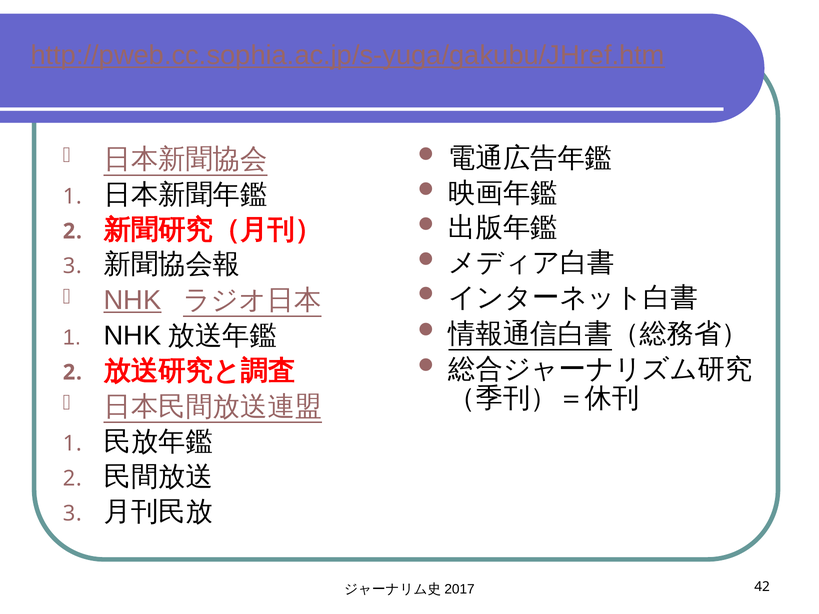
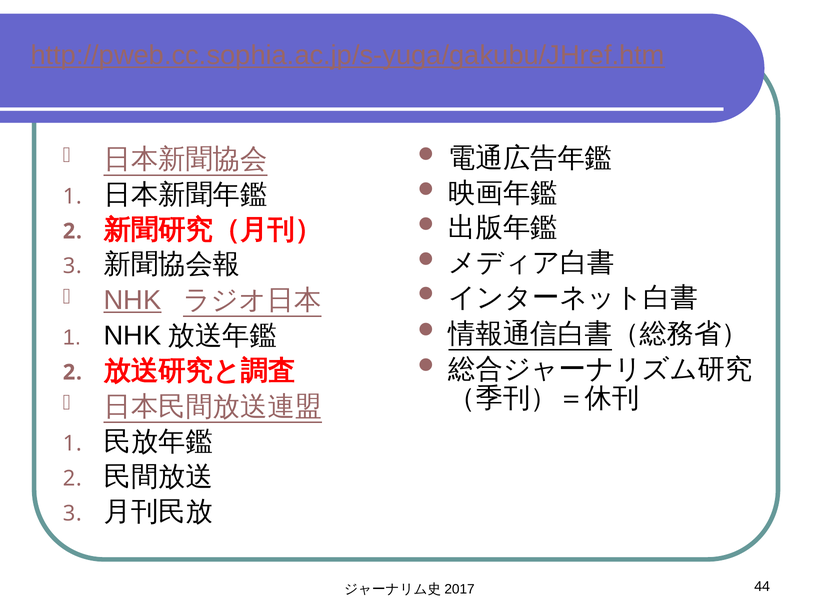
42: 42 -> 44
